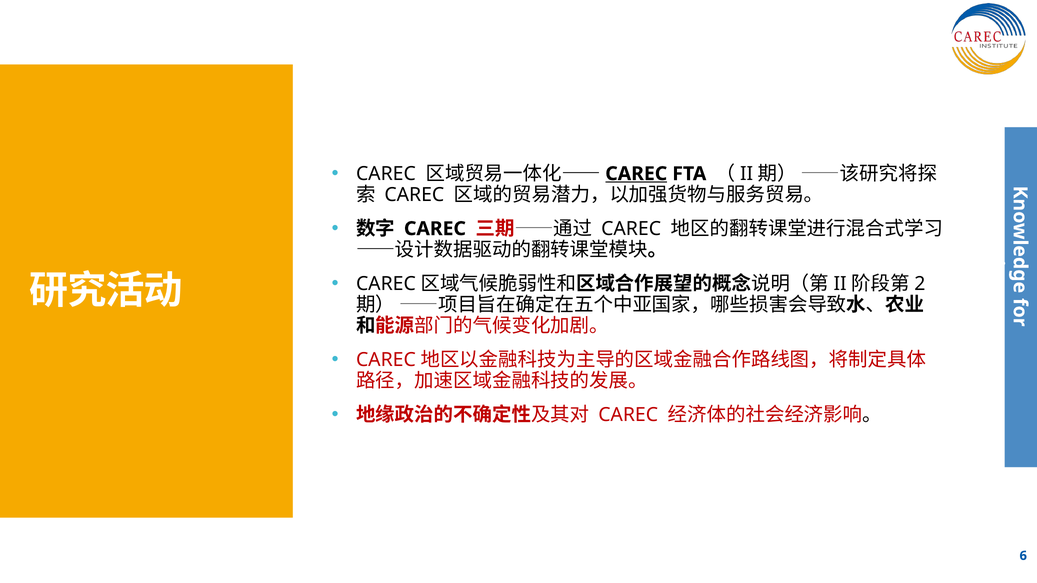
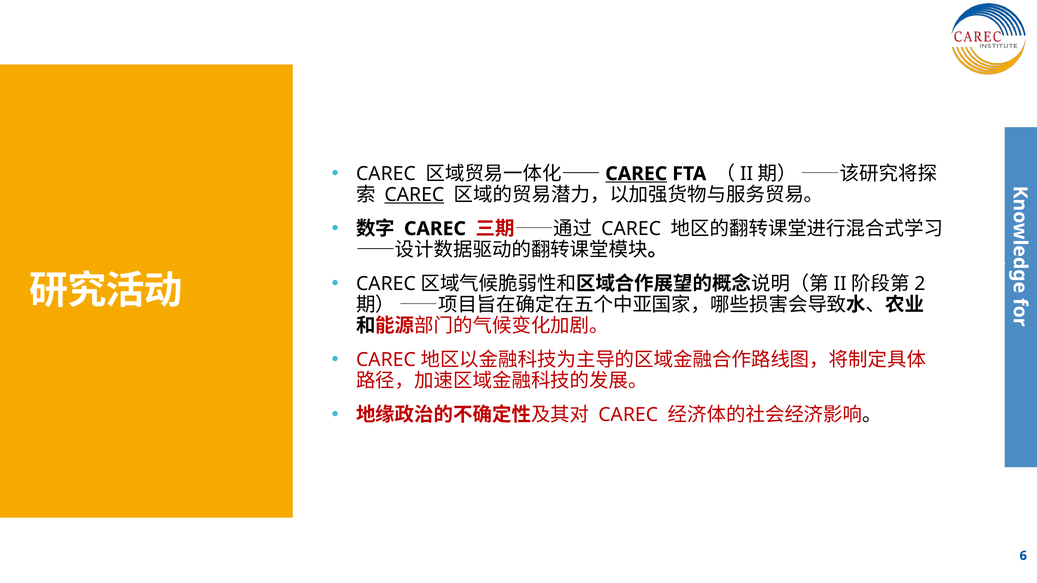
CAREC at (414, 195) underline: none -> present
